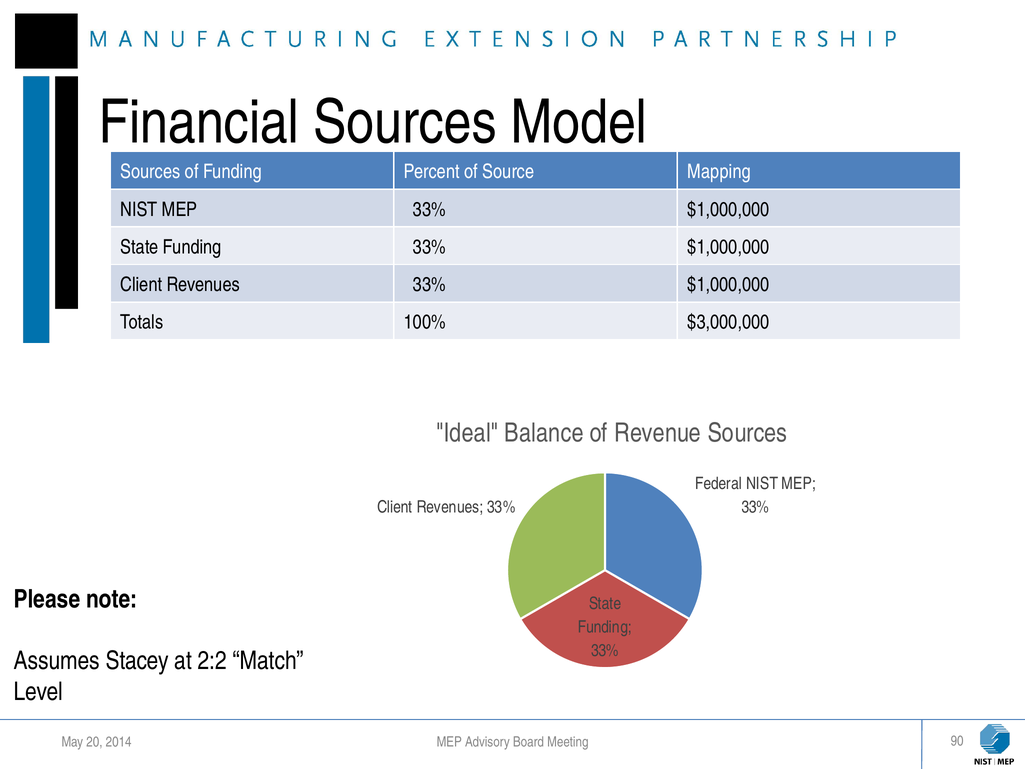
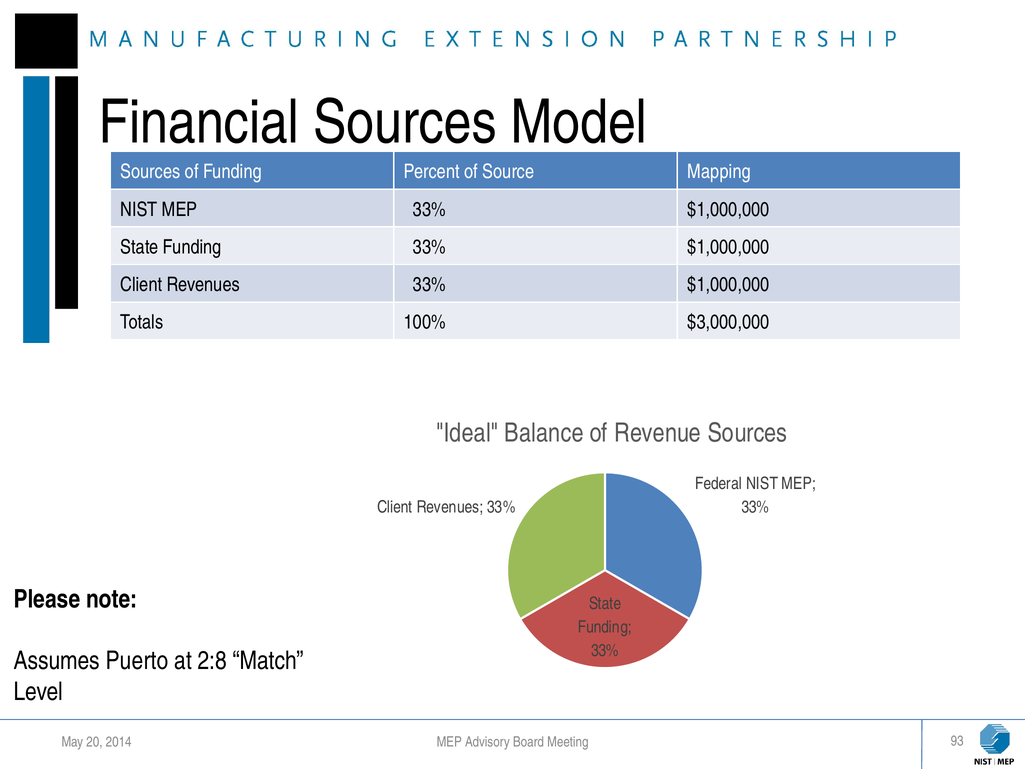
Stacey: Stacey -> Puerto
2:2: 2:2 -> 2:8
90: 90 -> 93
